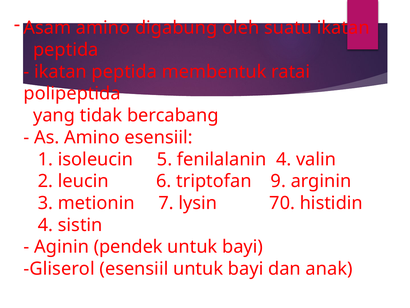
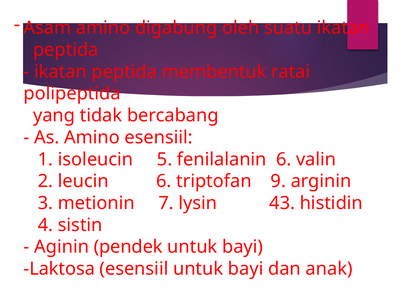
fenilalanin 4: 4 -> 6
70: 70 -> 43
Gliserol: Gliserol -> Laktosa
